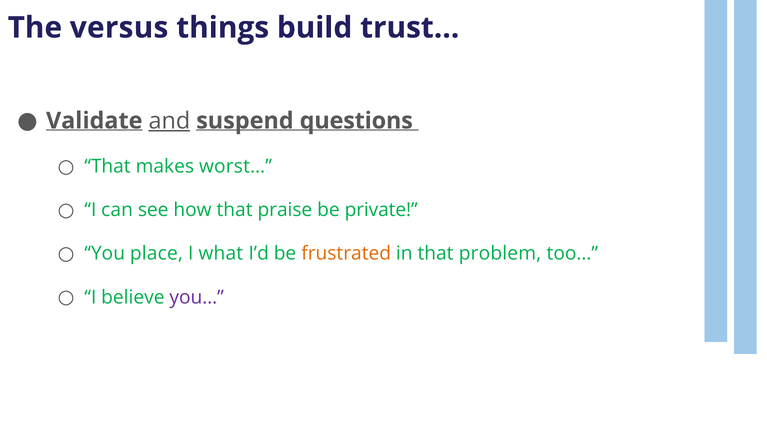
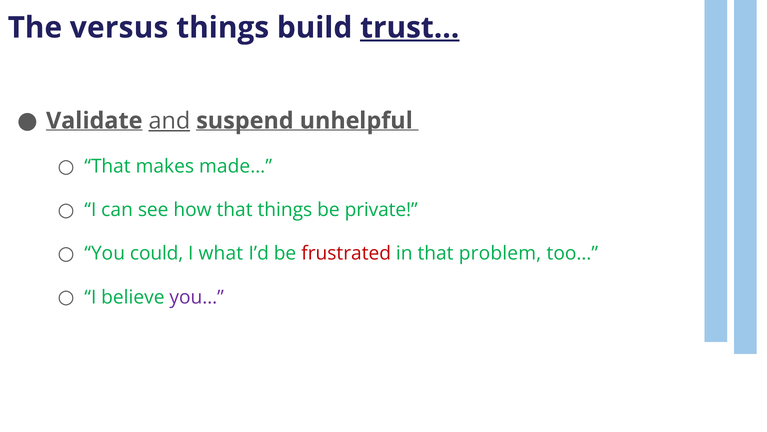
trust… underline: none -> present
questions: questions -> unhelpful
worst…: worst… -> made…
that praise: praise -> things
place: place -> could
frustrated colour: orange -> red
